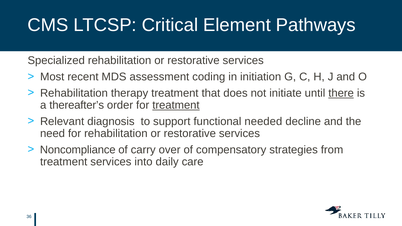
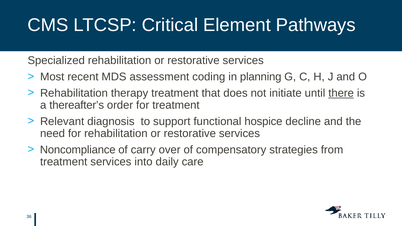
initiation: initiation -> planning
treatment at (176, 105) underline: present -> none
needed: needed -> hospice
